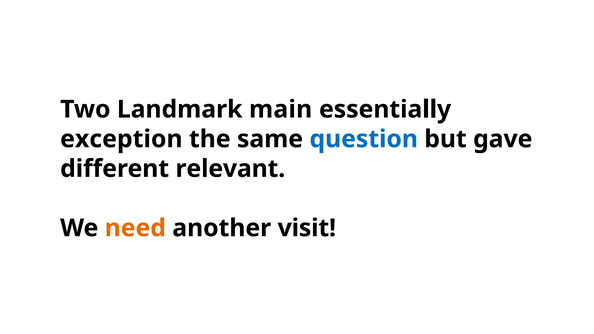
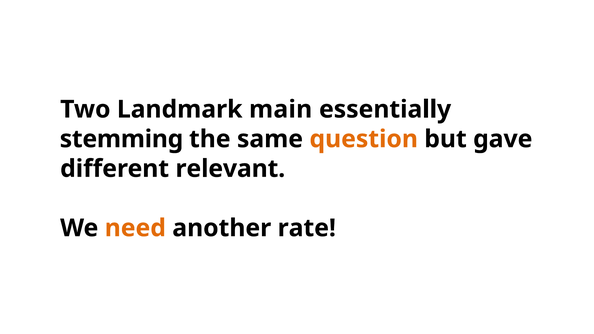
exception: exception -> stemming
question colour: blue -> orange
visit: visit -> rate
